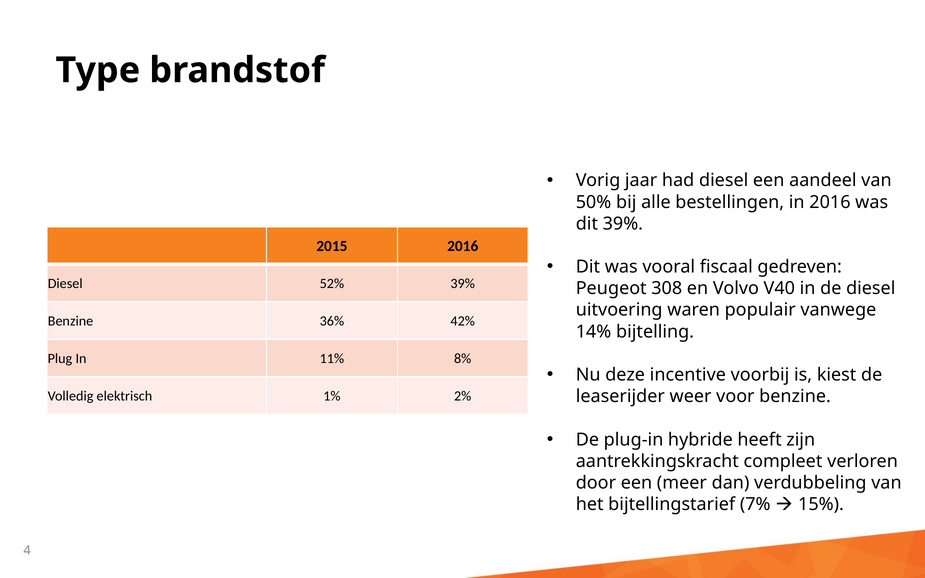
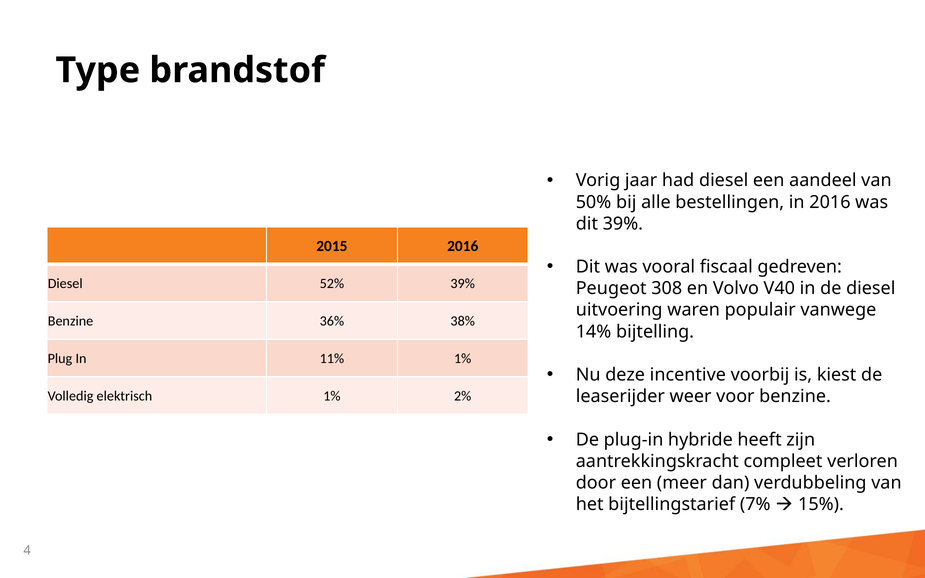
42%: 42% -> 38%
11% 8%: 8% -> 1%
